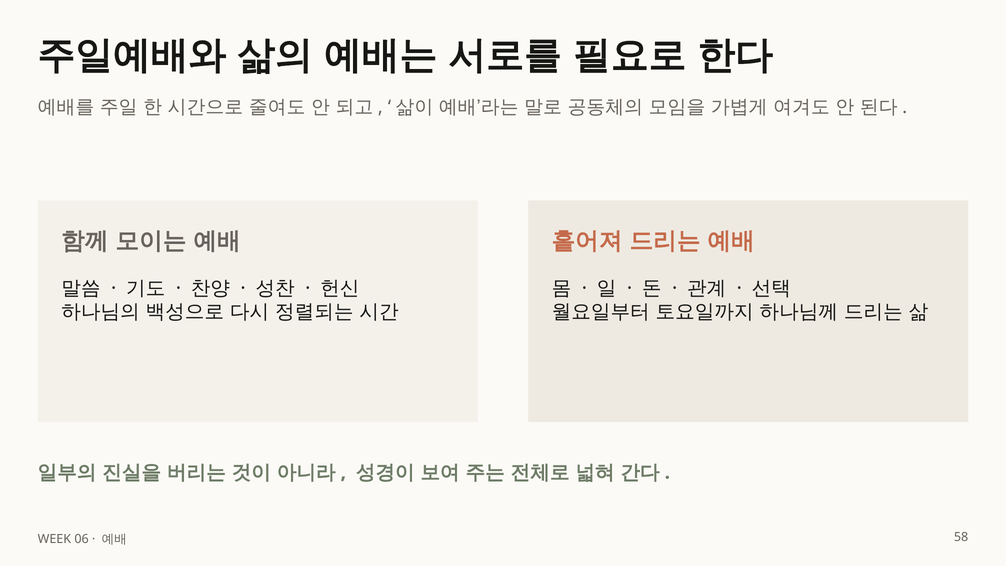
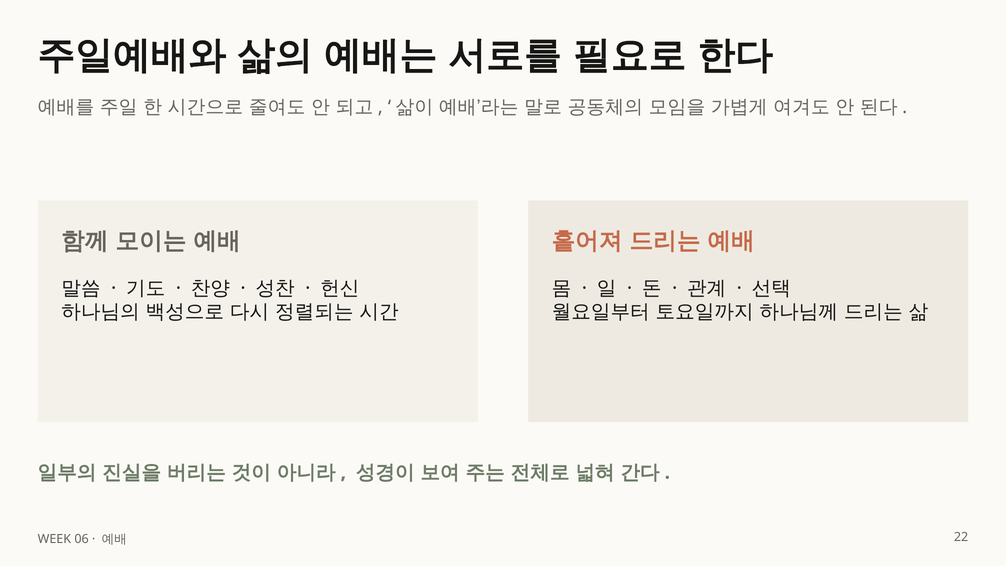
58: 58 -> 22
